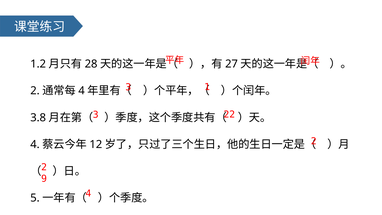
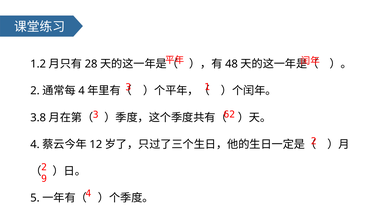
27: 27 -> 48
22: 22 -> 62
